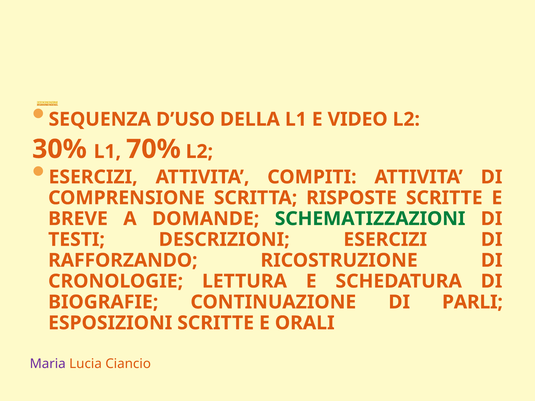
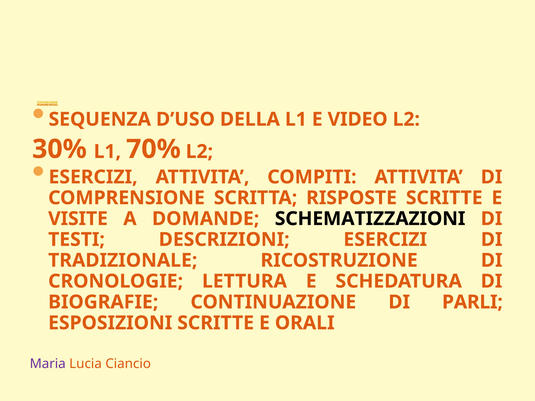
BREVE: BREVE -> VISITE
SCHEMATIZZAZIONI colour: green -> black
RAFFORZANDO: RAFFORZANDO -> TRADIZIONALE
